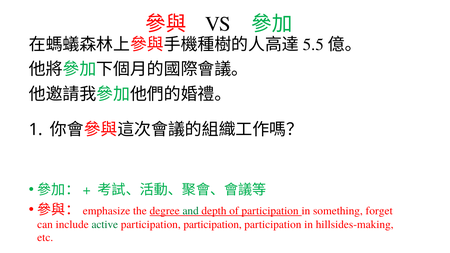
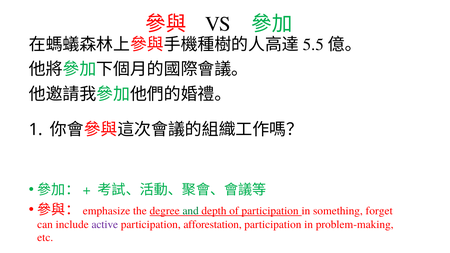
active colour: green -> purple
participation at (213, 224): participation -> afforestation
hillsides-making: hillsides-making -> problem-making
